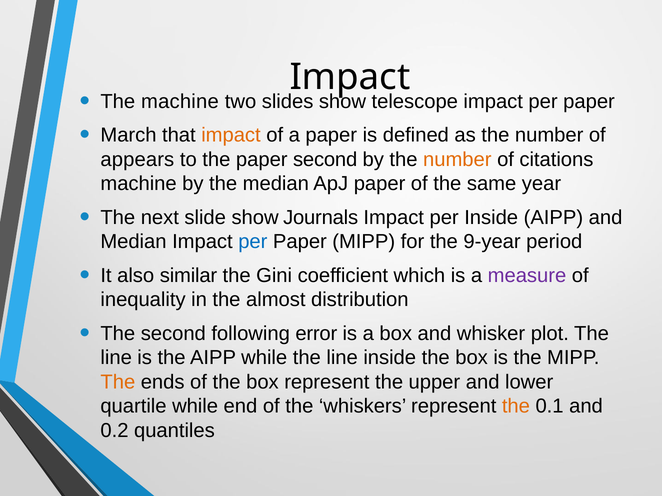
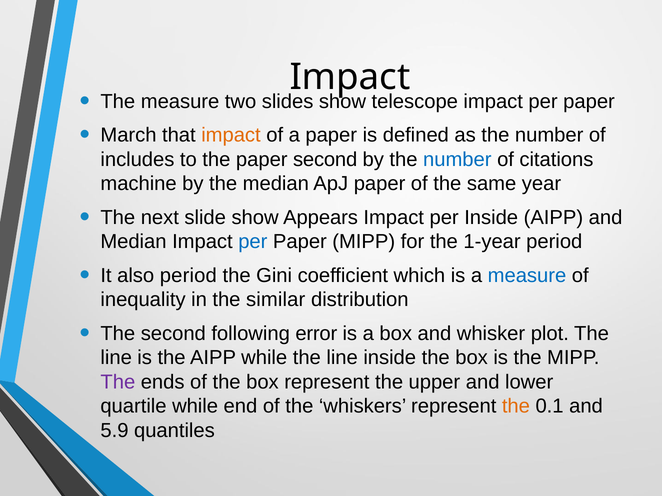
The machine: machine -> measure
appears: appears -> includes
number at (457, 160) colour: orange -> blue
Journals: Journals -> Appears
9-year: 9-year -> 1-year
also similar: similar -> period
measure at (527, 276) colour: purple -> blue
almost: almost -> similar
The at (118, 382) colour: orange -> purple
0.2: 0.2 -> 5.9
